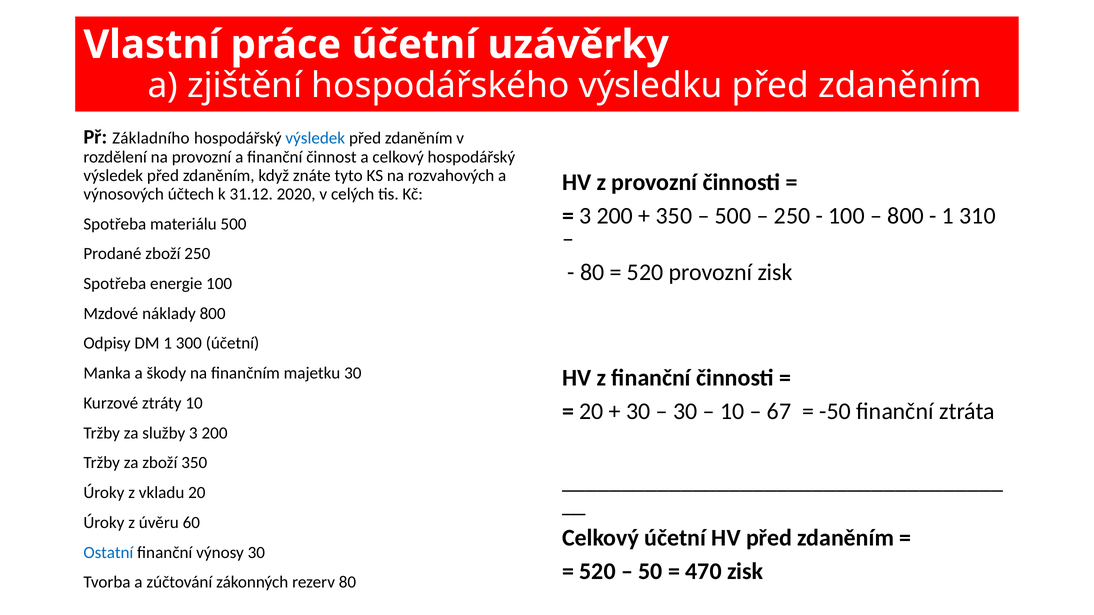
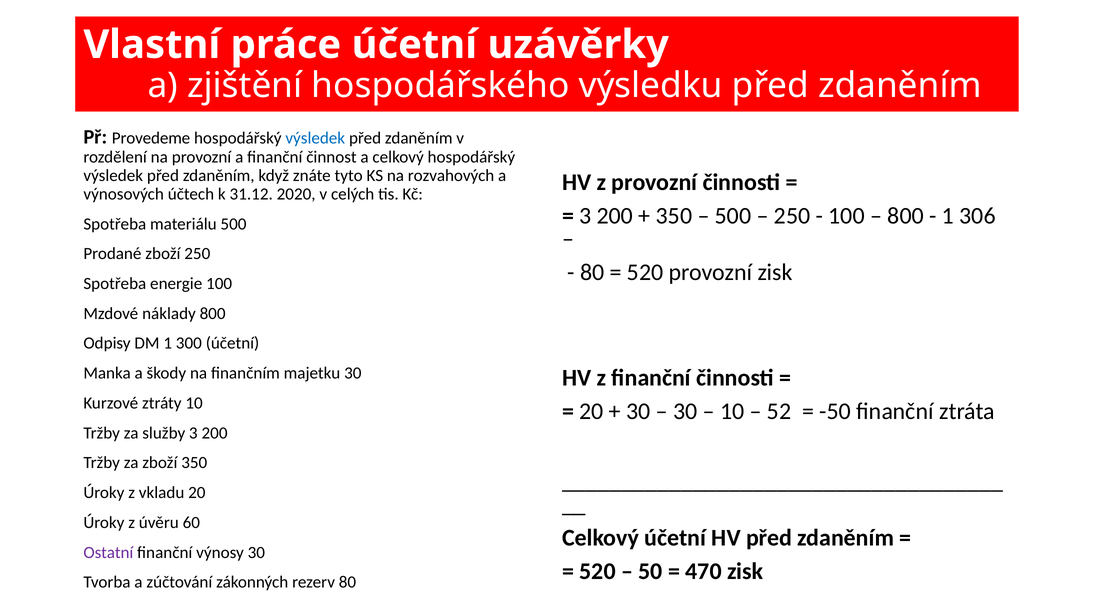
Základního: Základního -> Provedeme
310: 310 -> 306
67: 67 -> 52
Ostatní colour: blue -> purple
